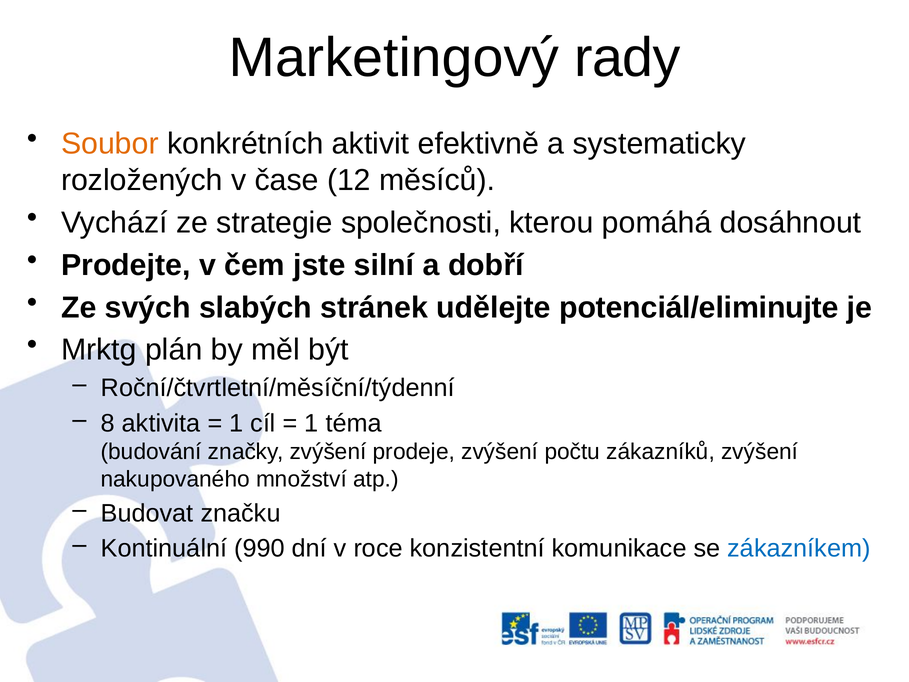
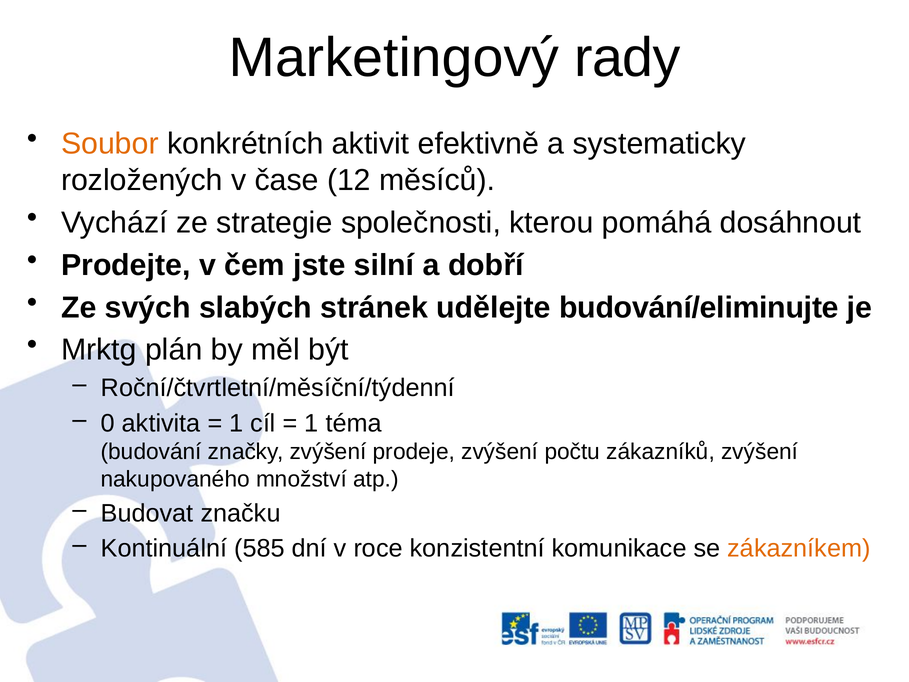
potenciál/eliminujte: potenciál/eliminujte -> budování/eliminujte
8: 8 -> 0
990: 990 -> 585
zákazníkem colour: blue -> orange
